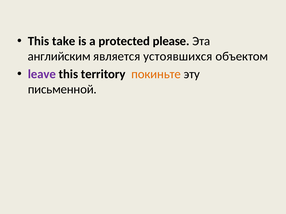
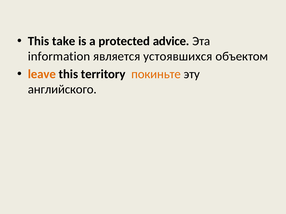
please: please -> advice
английским: английским -> information
leave colour: purple -> orange
письменной: письменной -> английского
